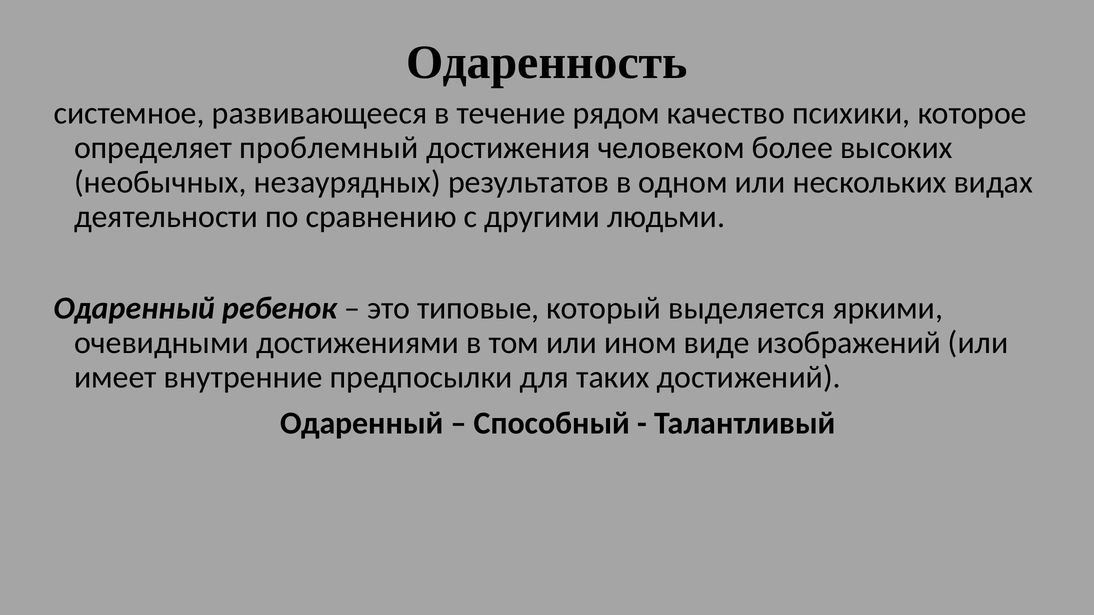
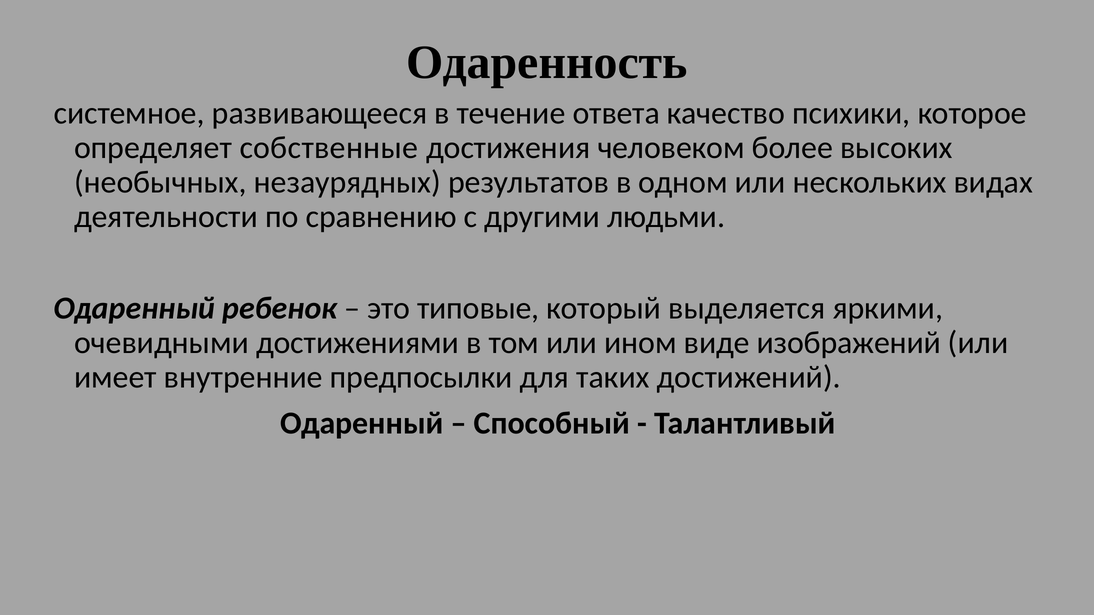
рядом: рядом -> ответа
проблемный: проблемный -> собственные
